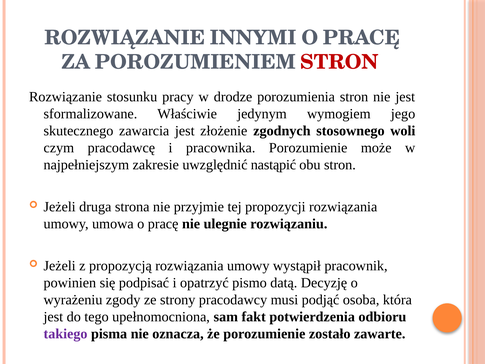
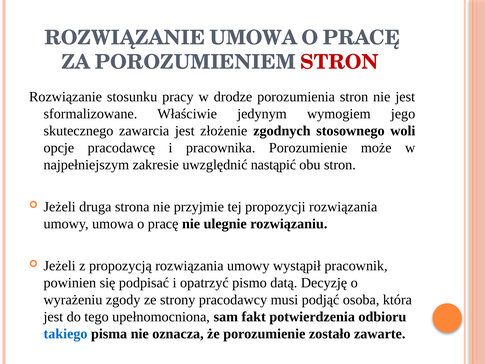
ROZWIĄZANIE INNYMI: INNYMI -> UMOWA
czym: czym -> opcje
takiego colour: purple -> blue
